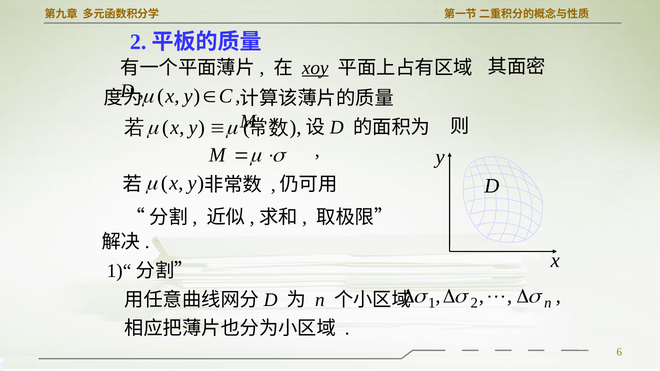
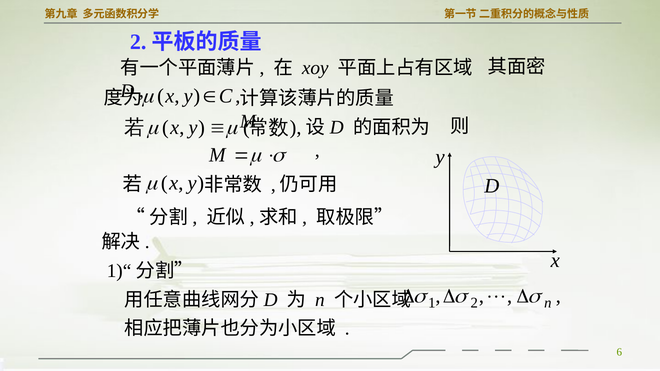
xoy underline: present -> none
